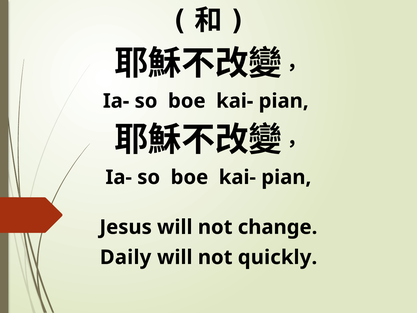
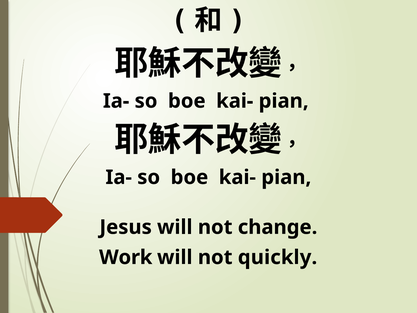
Daily: Daily -> Work
